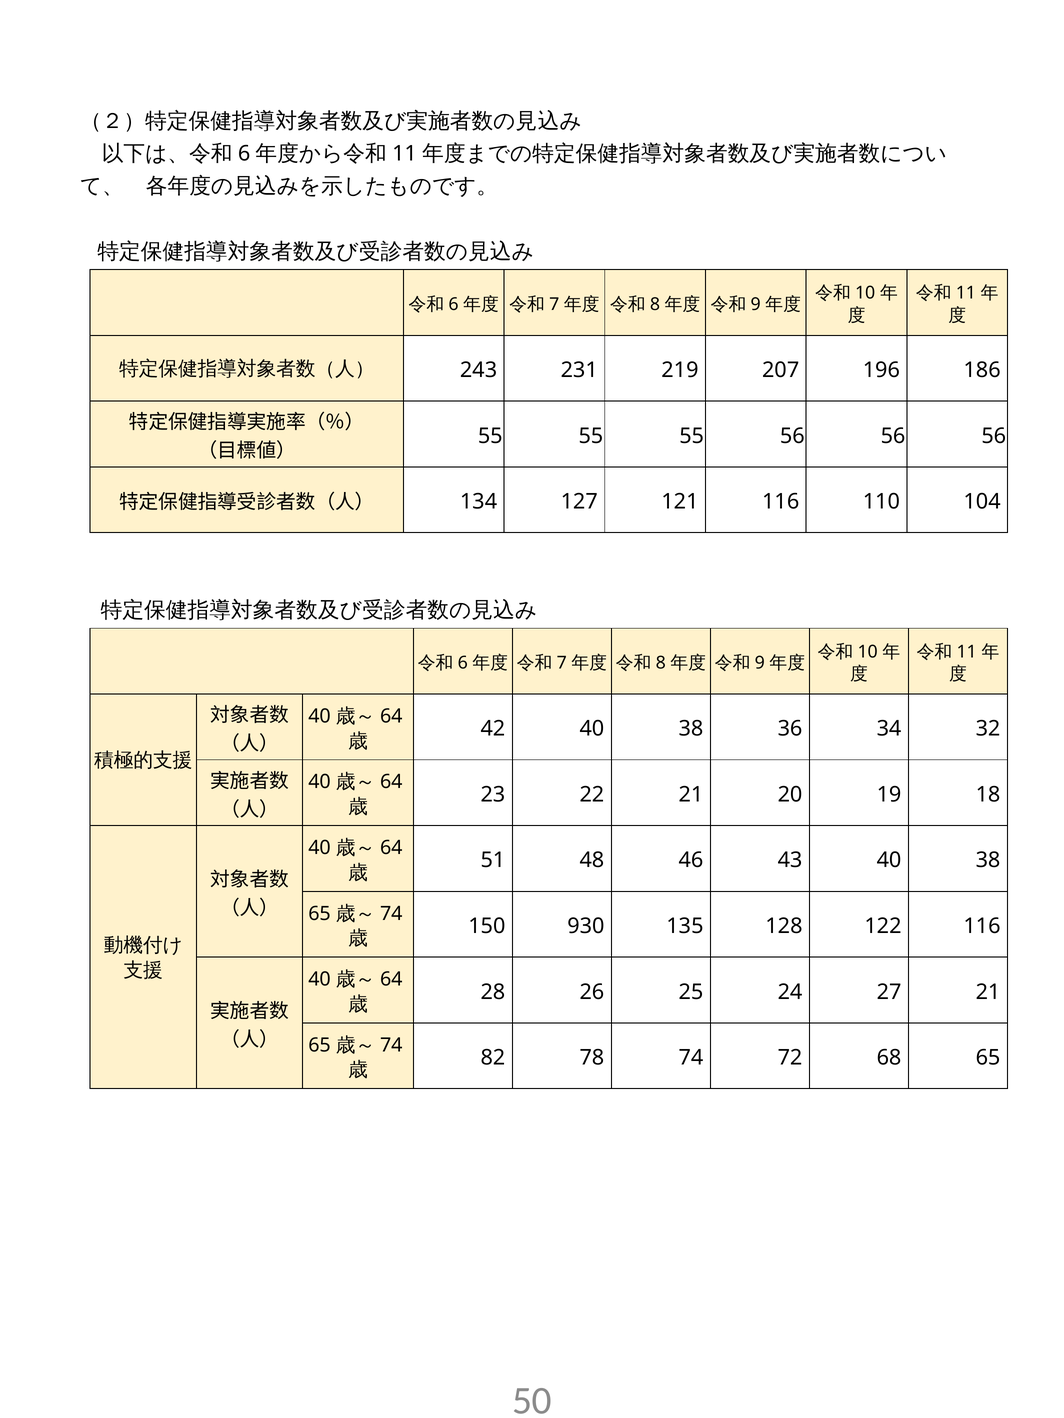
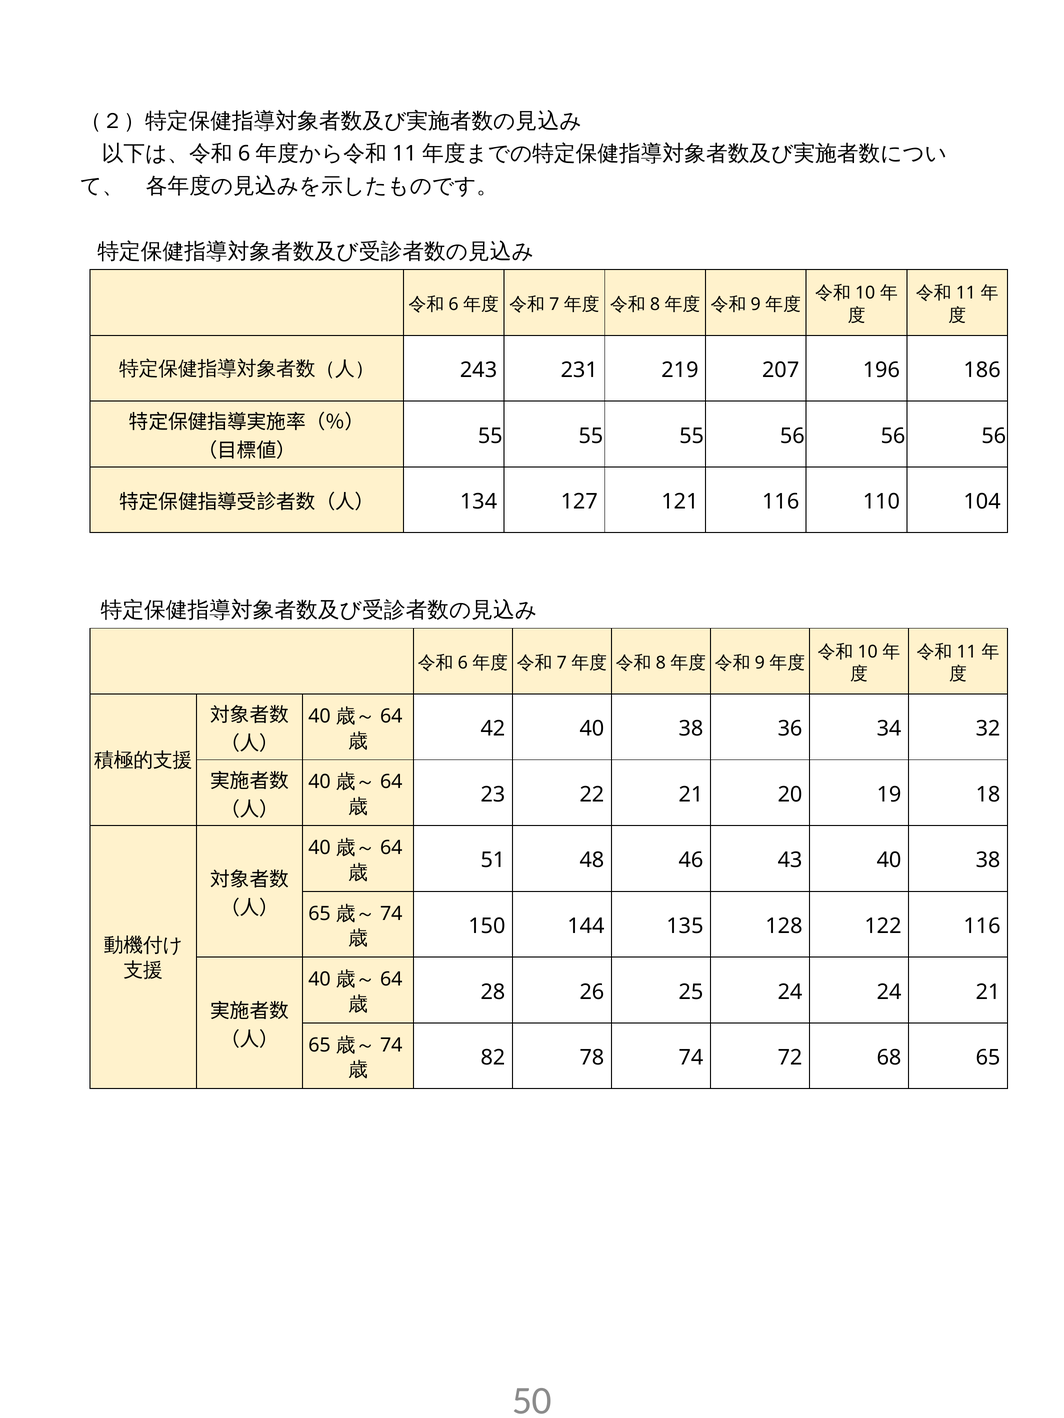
930: 930 -> 144
24 27: 27 -> 24
